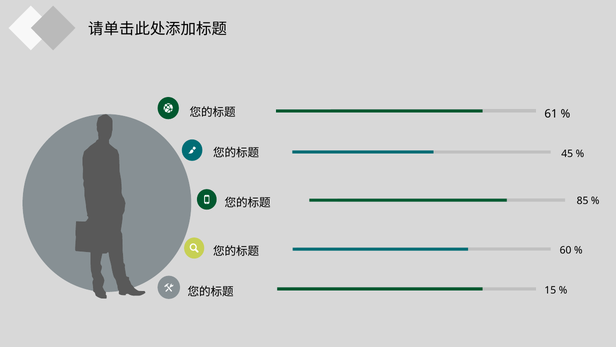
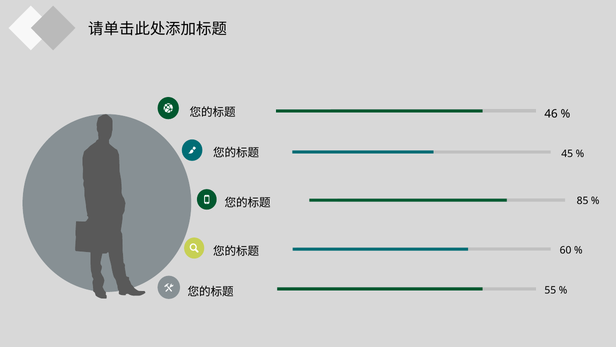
61: 61 -> 46
15: 15 -> 55
